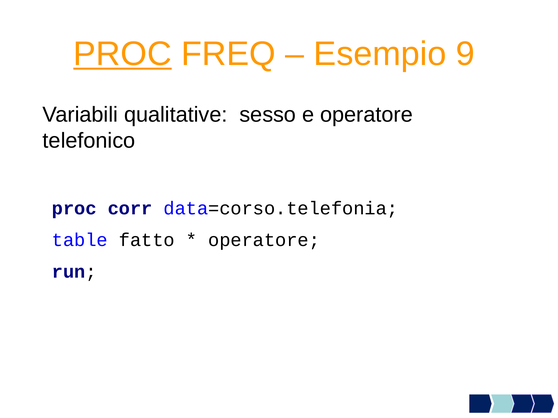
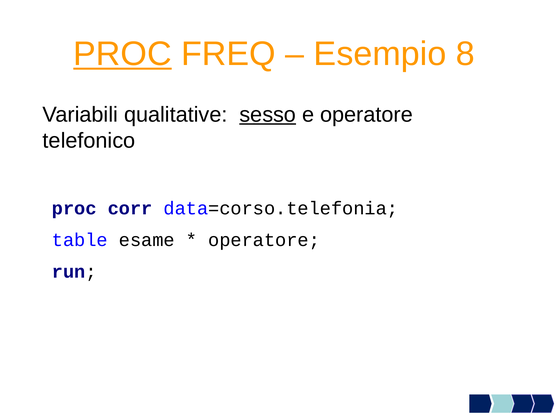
9: 9 -> 8
sesso underline: none -> present
fatto: fatto -> esame
